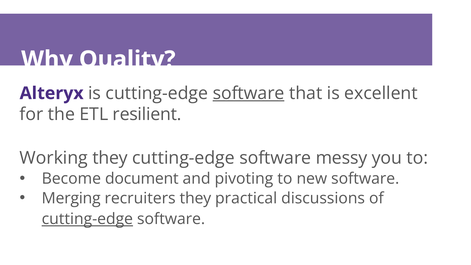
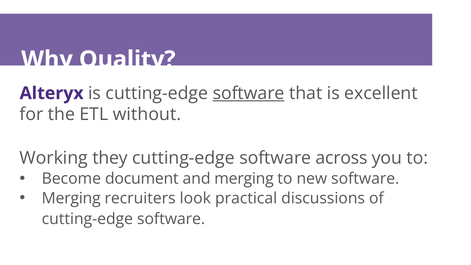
resilient: resilient -> without
messy: messy -> across
and pivoting: pivoting -> merging
recruiters they: they -> look
cutting-edge at (87, 219) underline: present -> none
